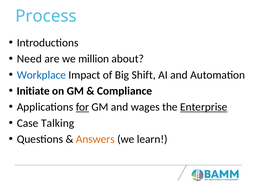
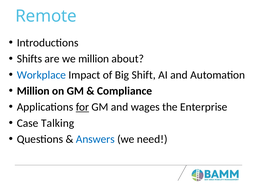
Process: Process -> Remote
Need: Need -> Shifts
Initiate at (33, 91): Initiate -> Million
Enterprise underline: present -> none
Answers colour: orange -> blue
learn: learn -> need
